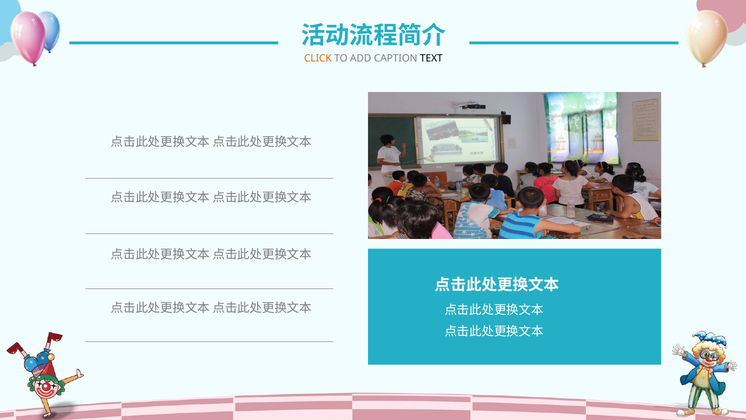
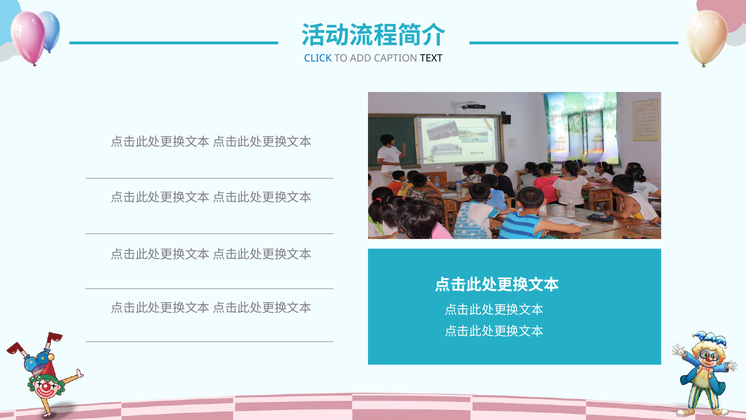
CLICK colour: orange -> blue
